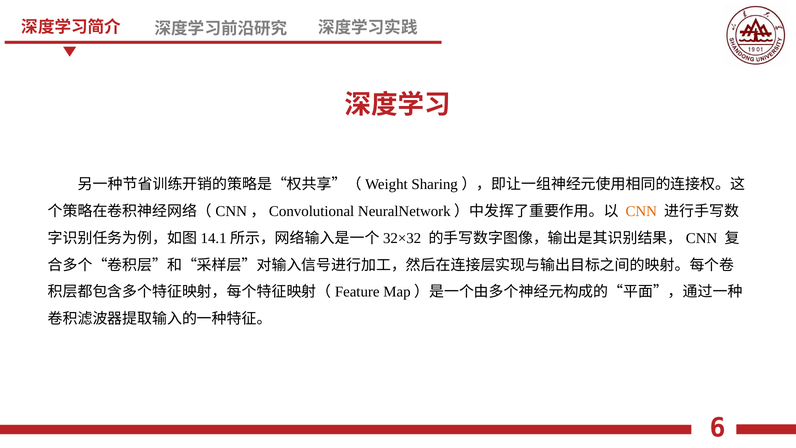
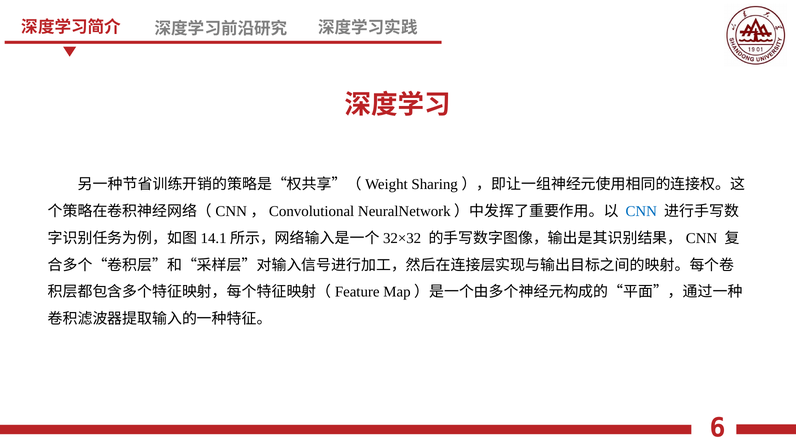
CNN colour: orange -> blue
